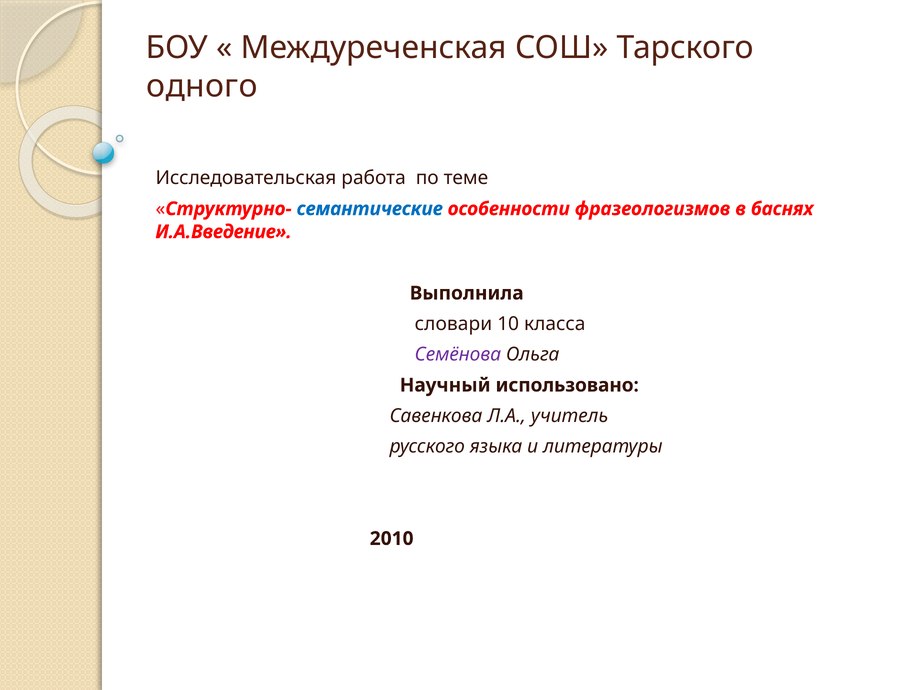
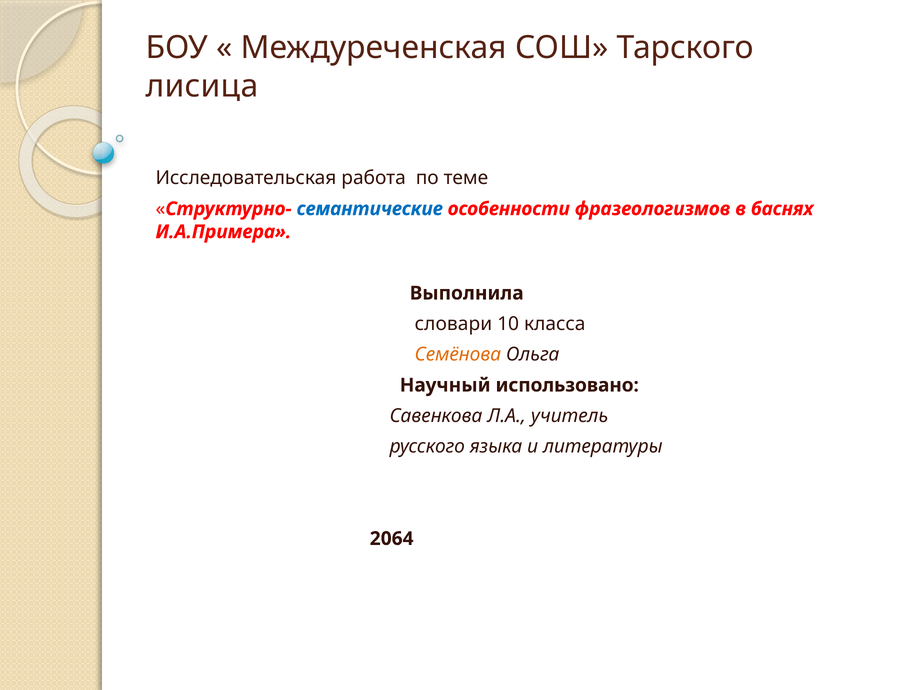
одного: одного -> лисица
И.А.Введение: И.А.Введение -> И.А.Примера
Семёнова colour: purple -> orange
2010: 2010 -> 2064
